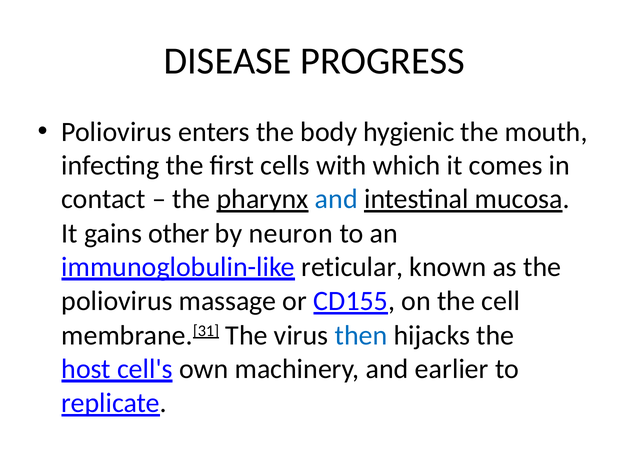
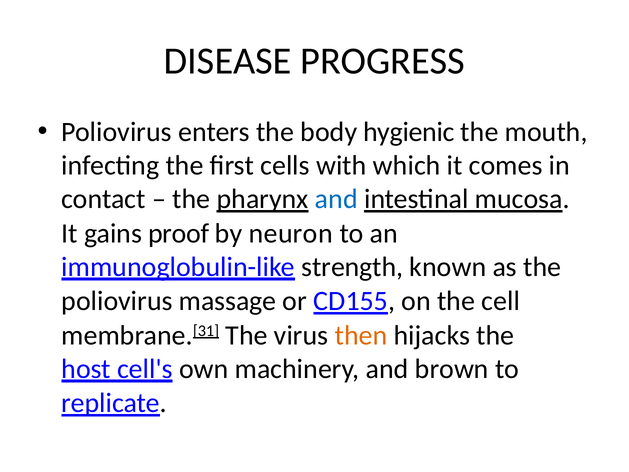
other: other -> proof
reticular: reticular -> strength
then colour: blue -> orange
earlier: earlier -> brown
